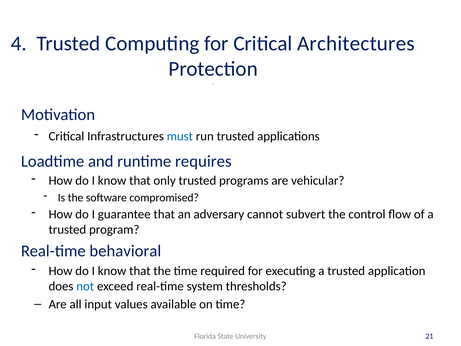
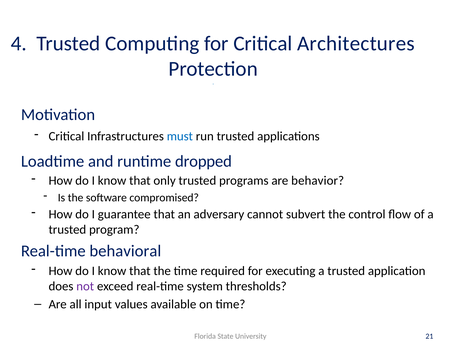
requires: requires -> dropped
vehicular: vehicular -> behavior
not colour: blue -> purple
